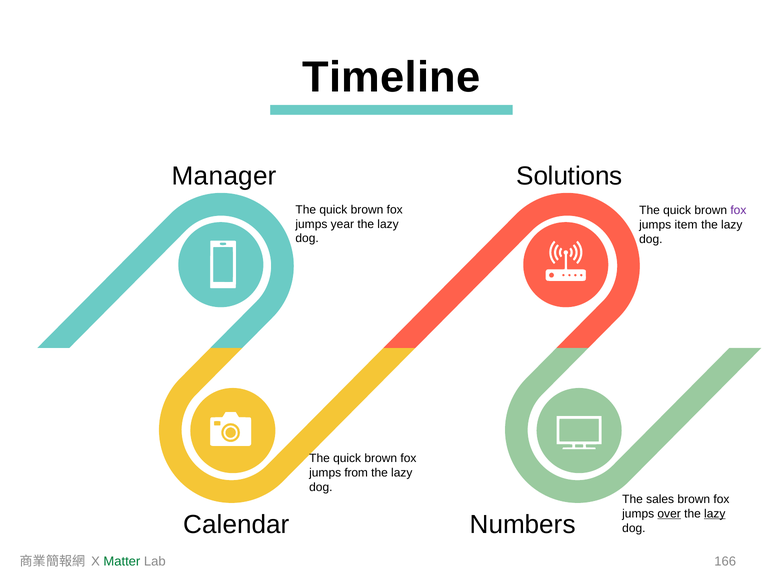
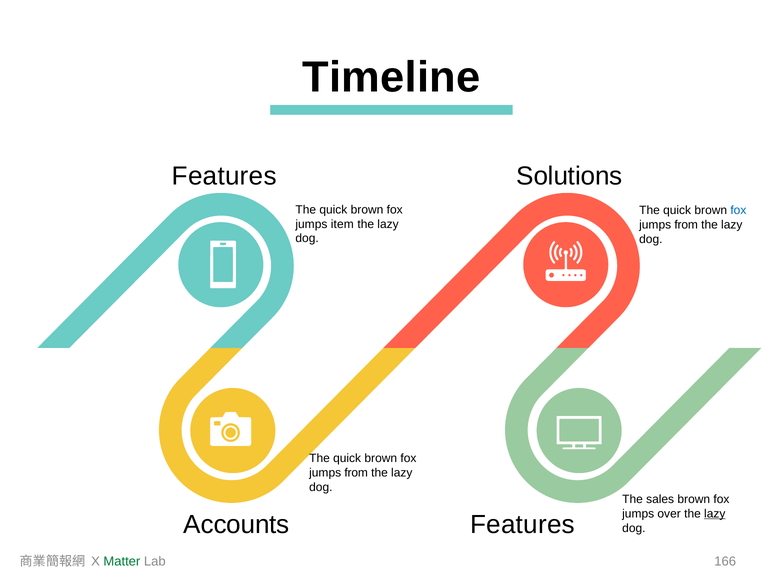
Manager at (224, 176): Manager -> Features
fox at (738, 210) colour: purple -> blue
year: year -> item
item at (686, 225): item -> from
over underline: present -> none
Calendar: Calendar -> Accounts
Numbers at (523, 524): Numbers -> Features
